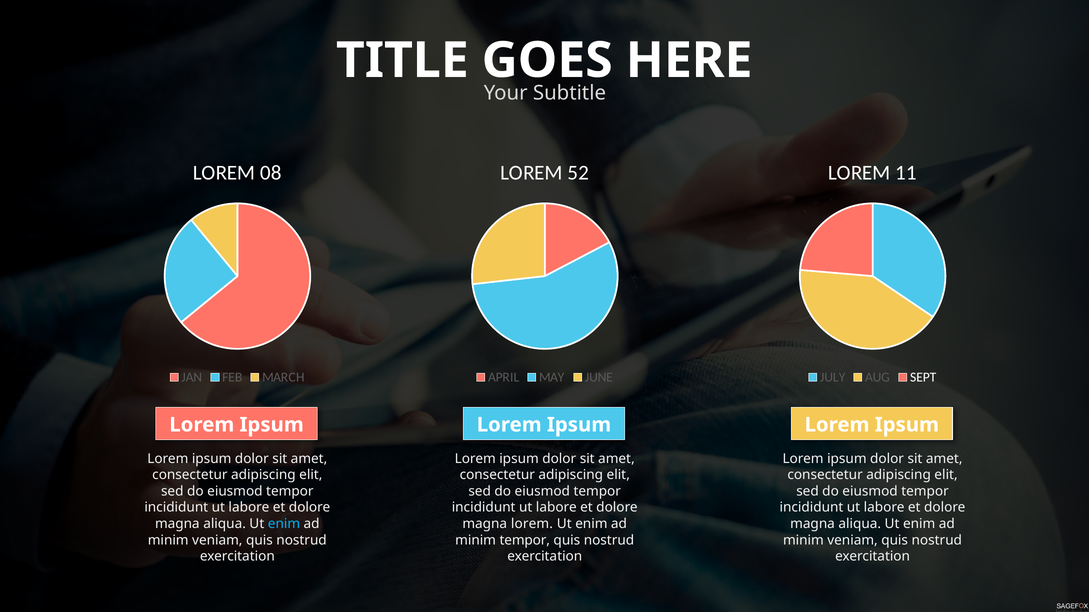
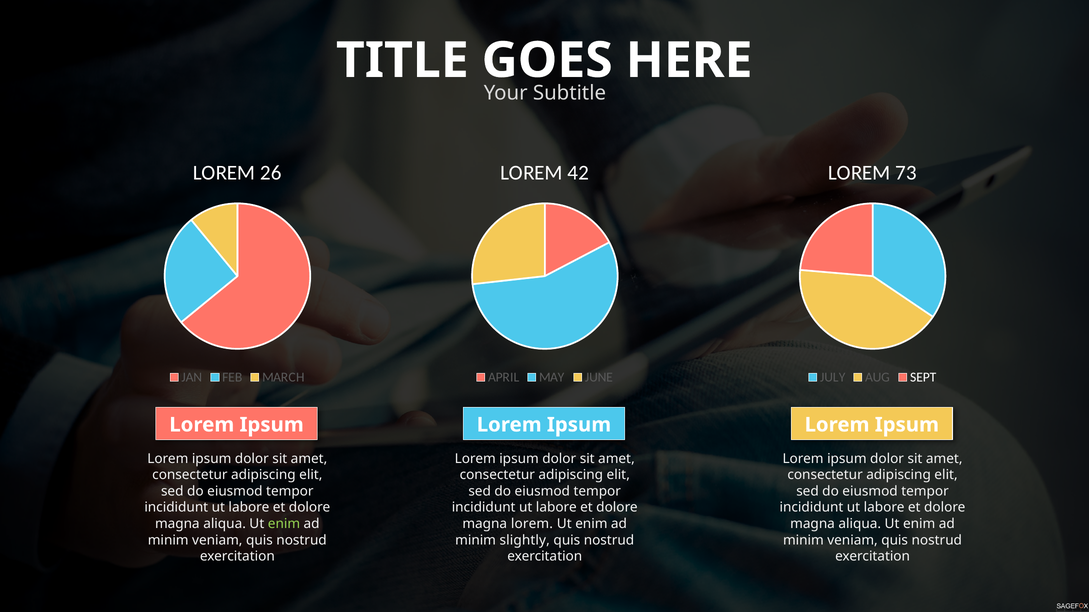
08: 08 -> 26
52: 52 -> 42
11: 11 -> 73
enim at (284, 524) colour: light blue -> light green
minim tempor: tempor -> slightly
